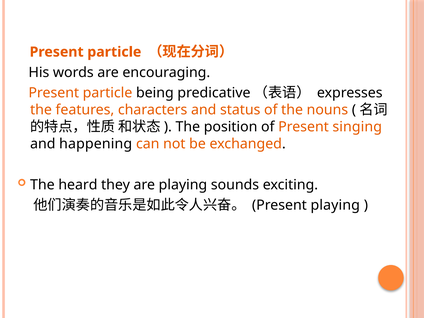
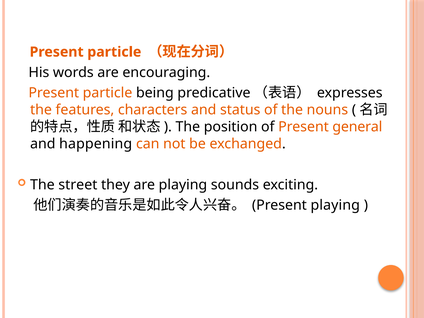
singing: singing -> general
heard: heard -> street
